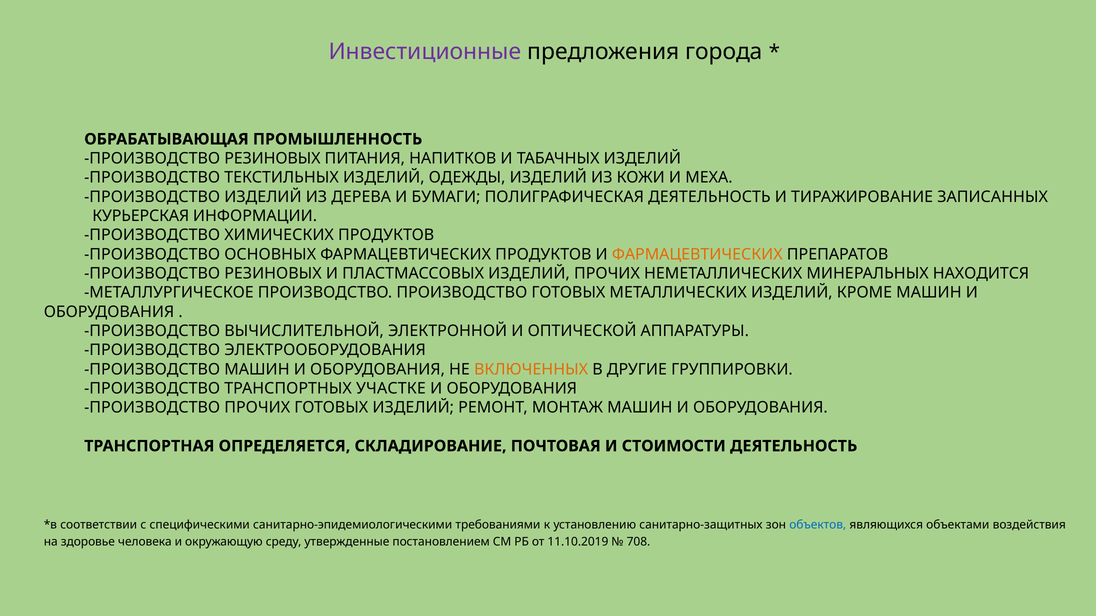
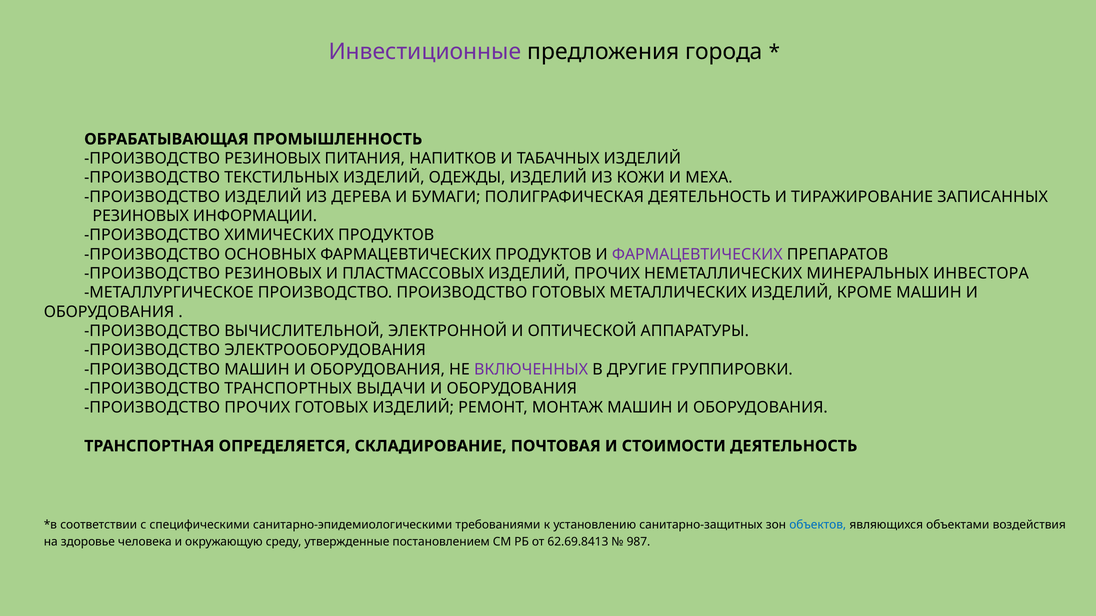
КУРЬЕРСКАЯ at (141, 216): КУРЬЕРСКАЯ -> РЕЗИНОВЫХ
ФАРМАЦЕВТИЧЕСКИХ at (697, 254) colour: orange -> purple
НАХОДИТСЯ: НАХОДИТСЯ -> ИНВЕСТОРА
ВКЛЮЧЕННЫХ colour: orange -> purple
УЧАСТКЕ: УЧАСТКЕ -> ВЫДАЧИ
11.10.2019: 11.10.2019 -> 62.69.8413
708: 708 -> 987
